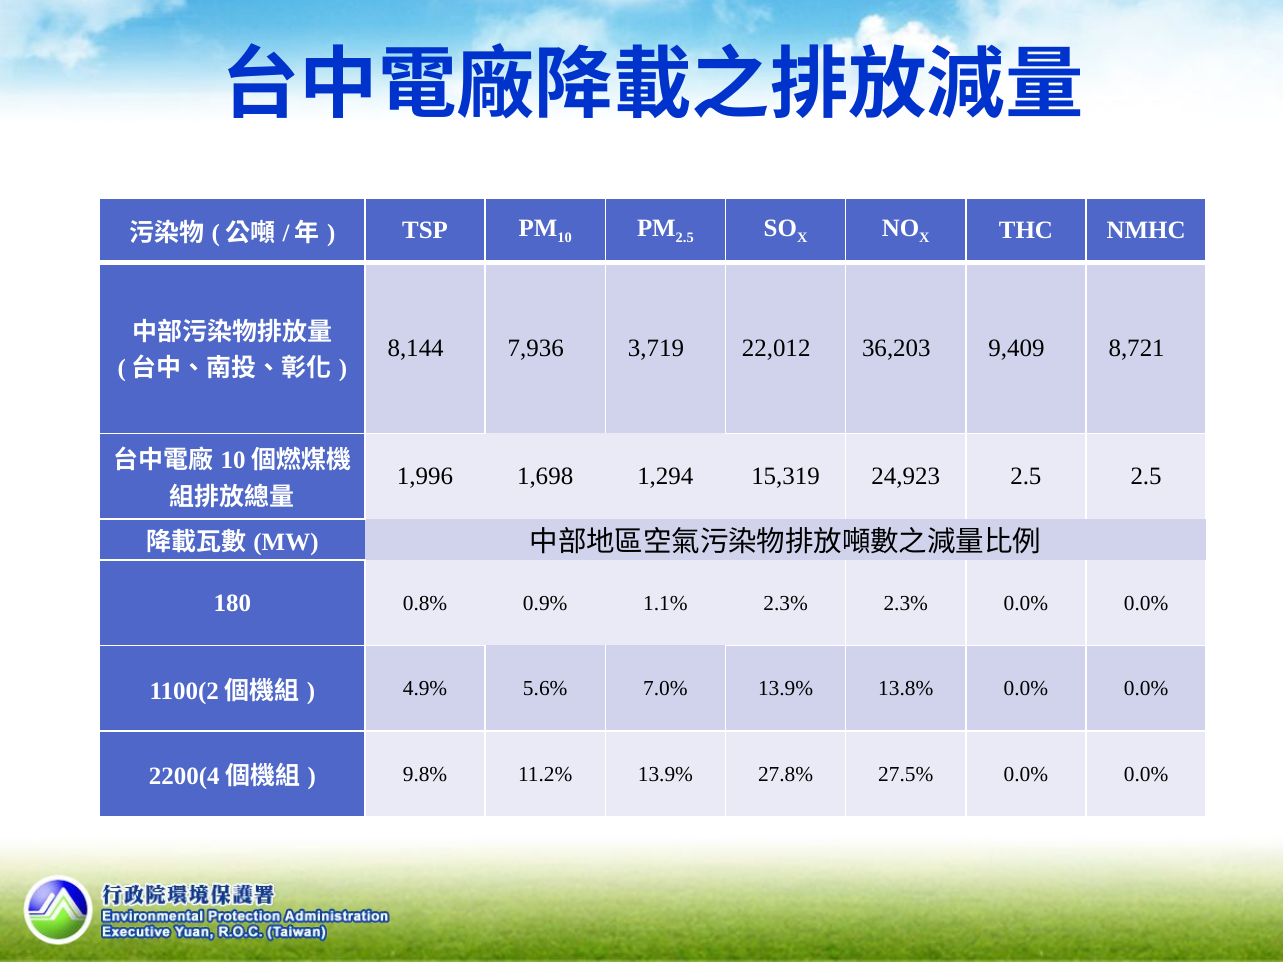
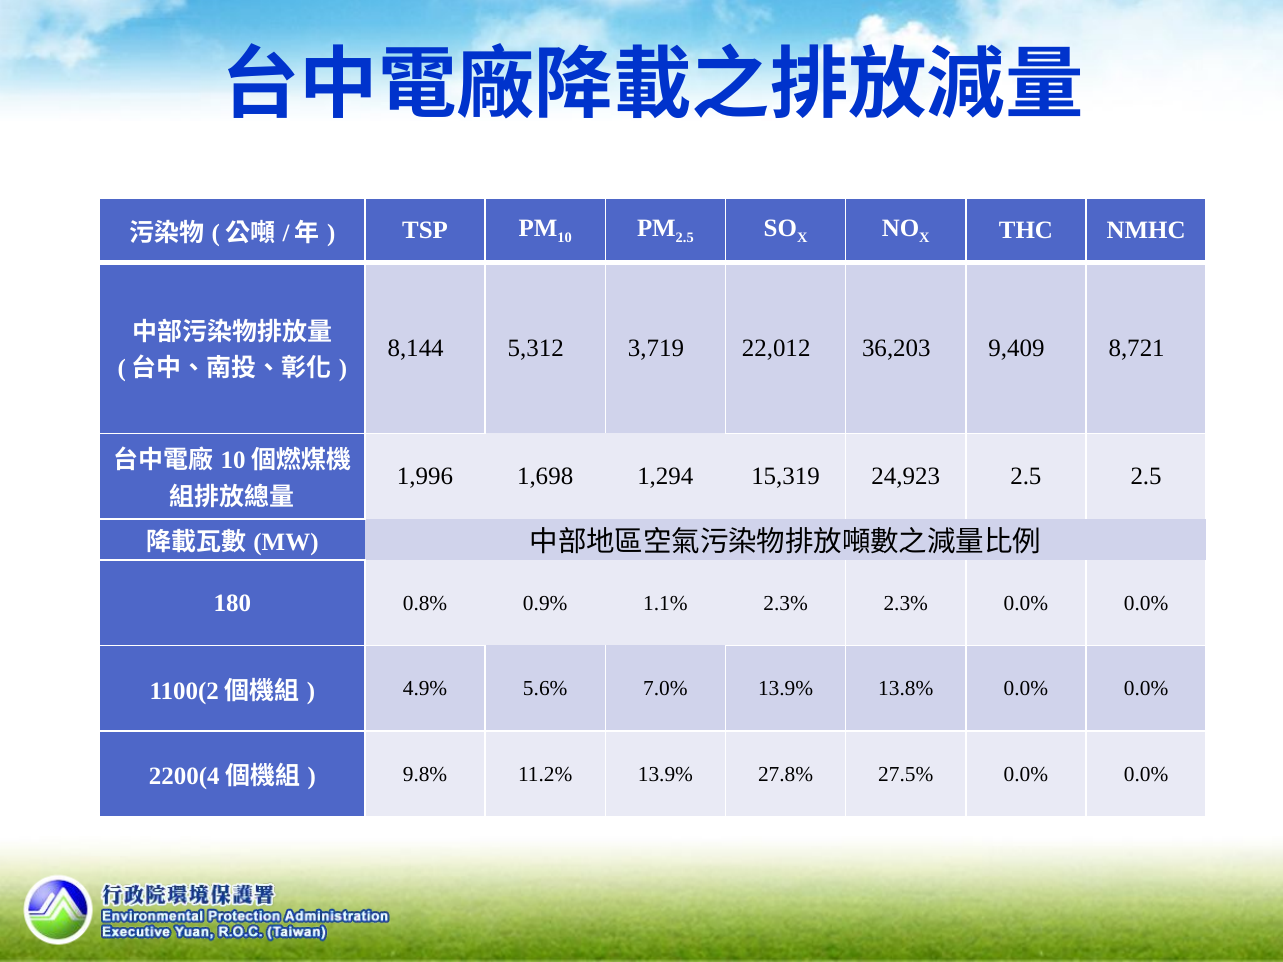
7,936: 7,936 -> 5,312
